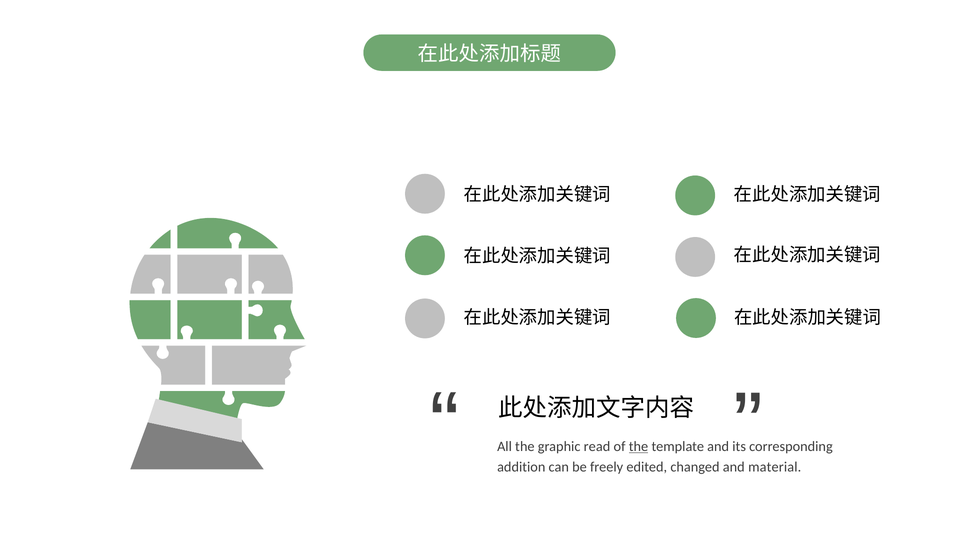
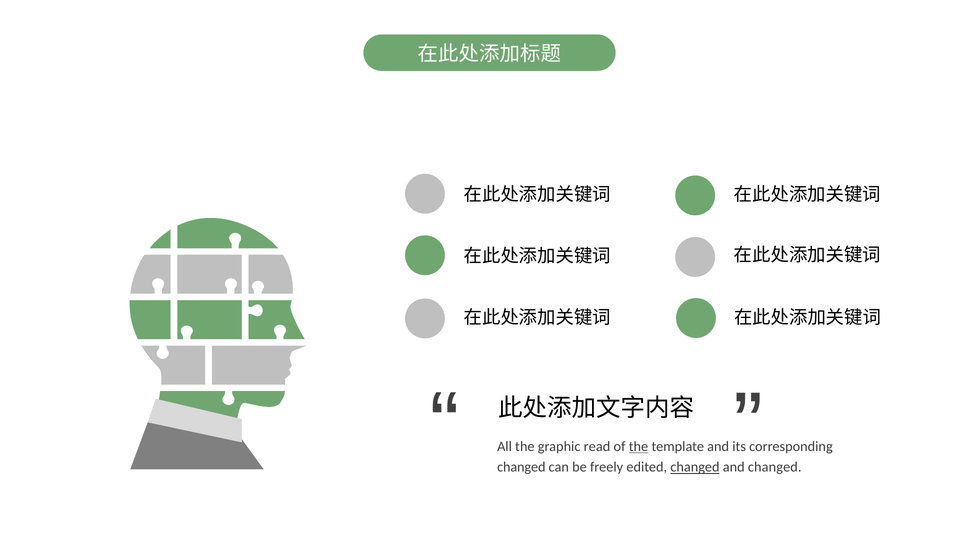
addition at (521, 467): addition -> changed
changed at (695, 467) underline: none -> present
material at (775, 467): material -> changed
